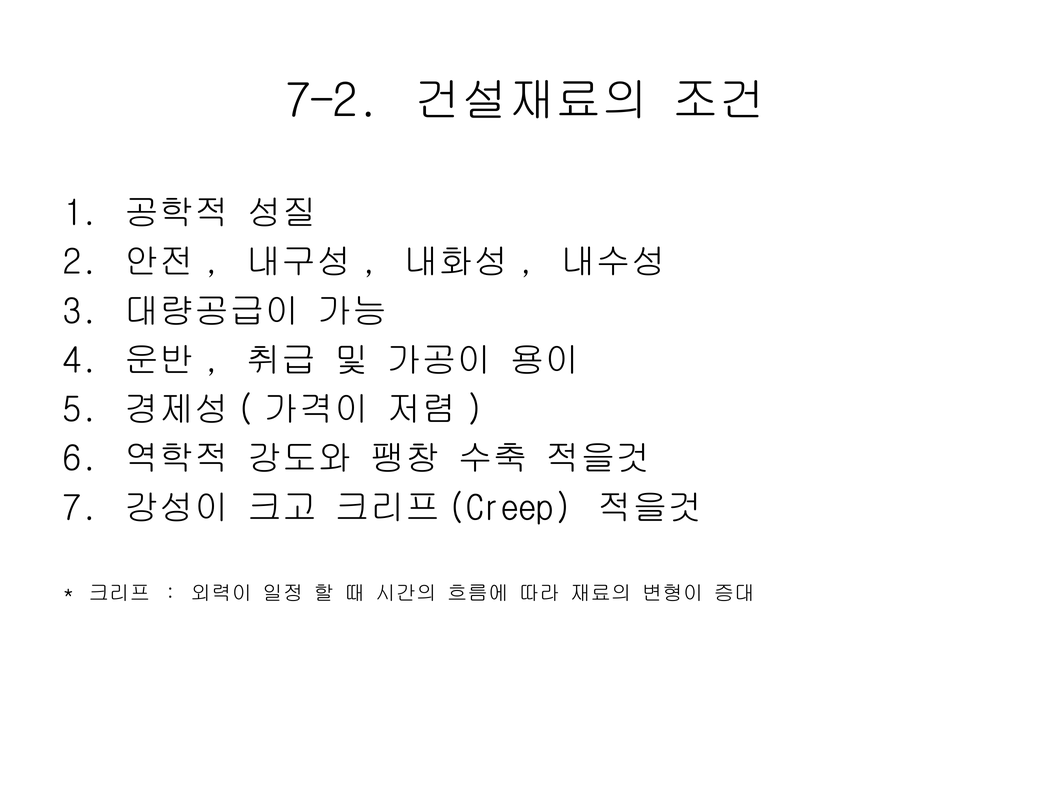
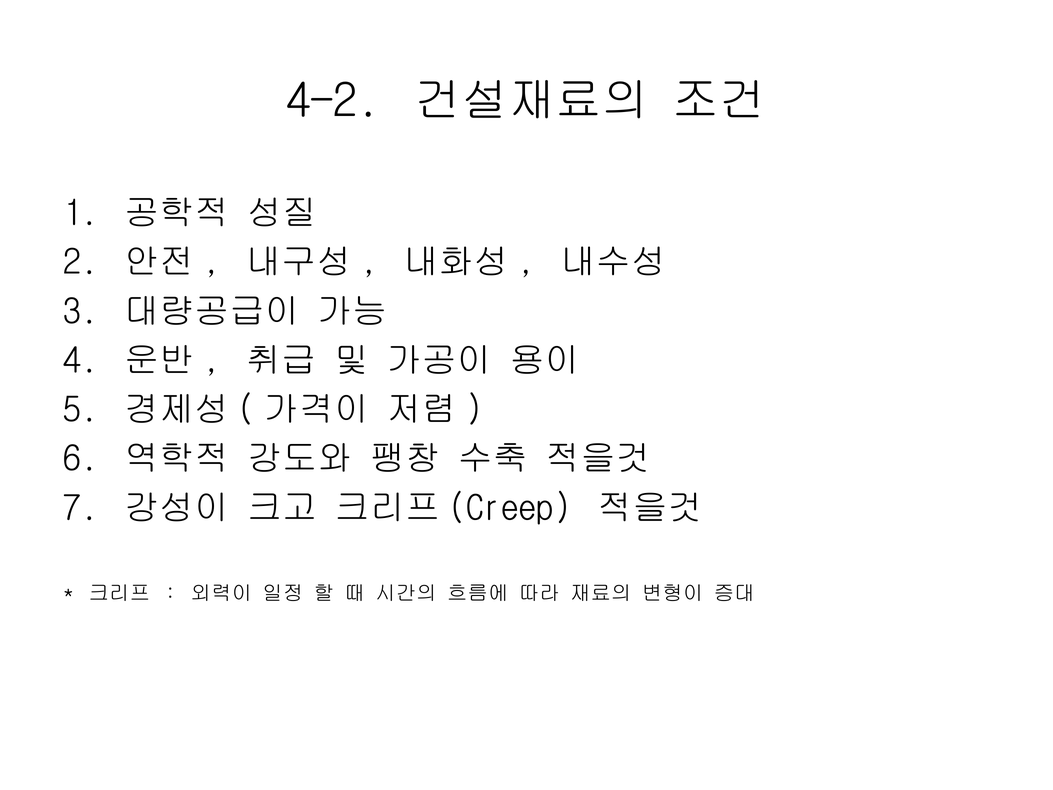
7-2: 7-2 -> 4-2
